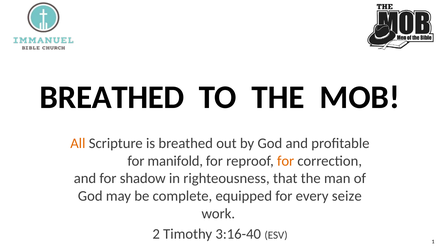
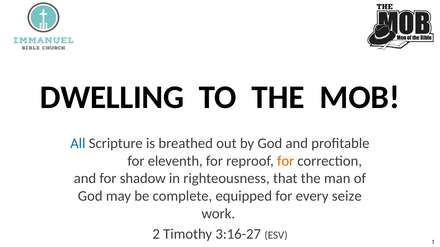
BREATHED at (112, 98): BREATHED -> DWELLING
All colour: orange -> blue
manifold: manifold -> eleventh
3:16-40: 3:16-40 -> 3:16-27
